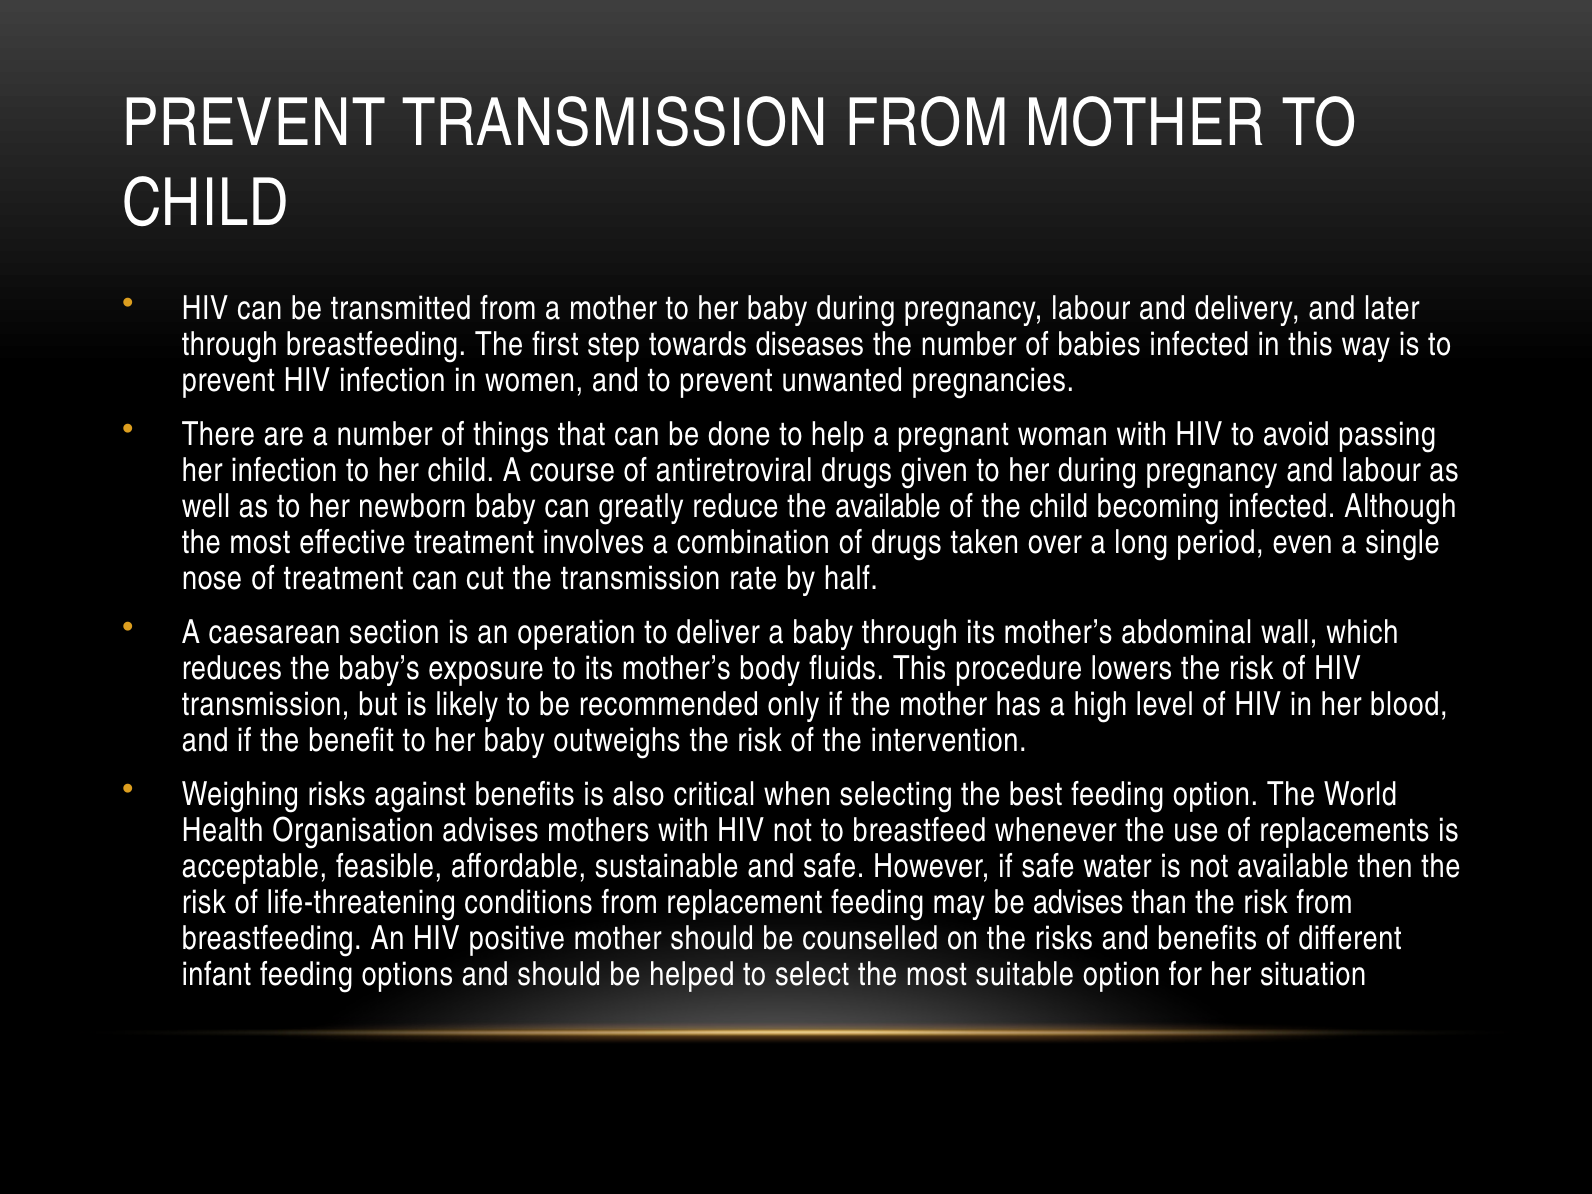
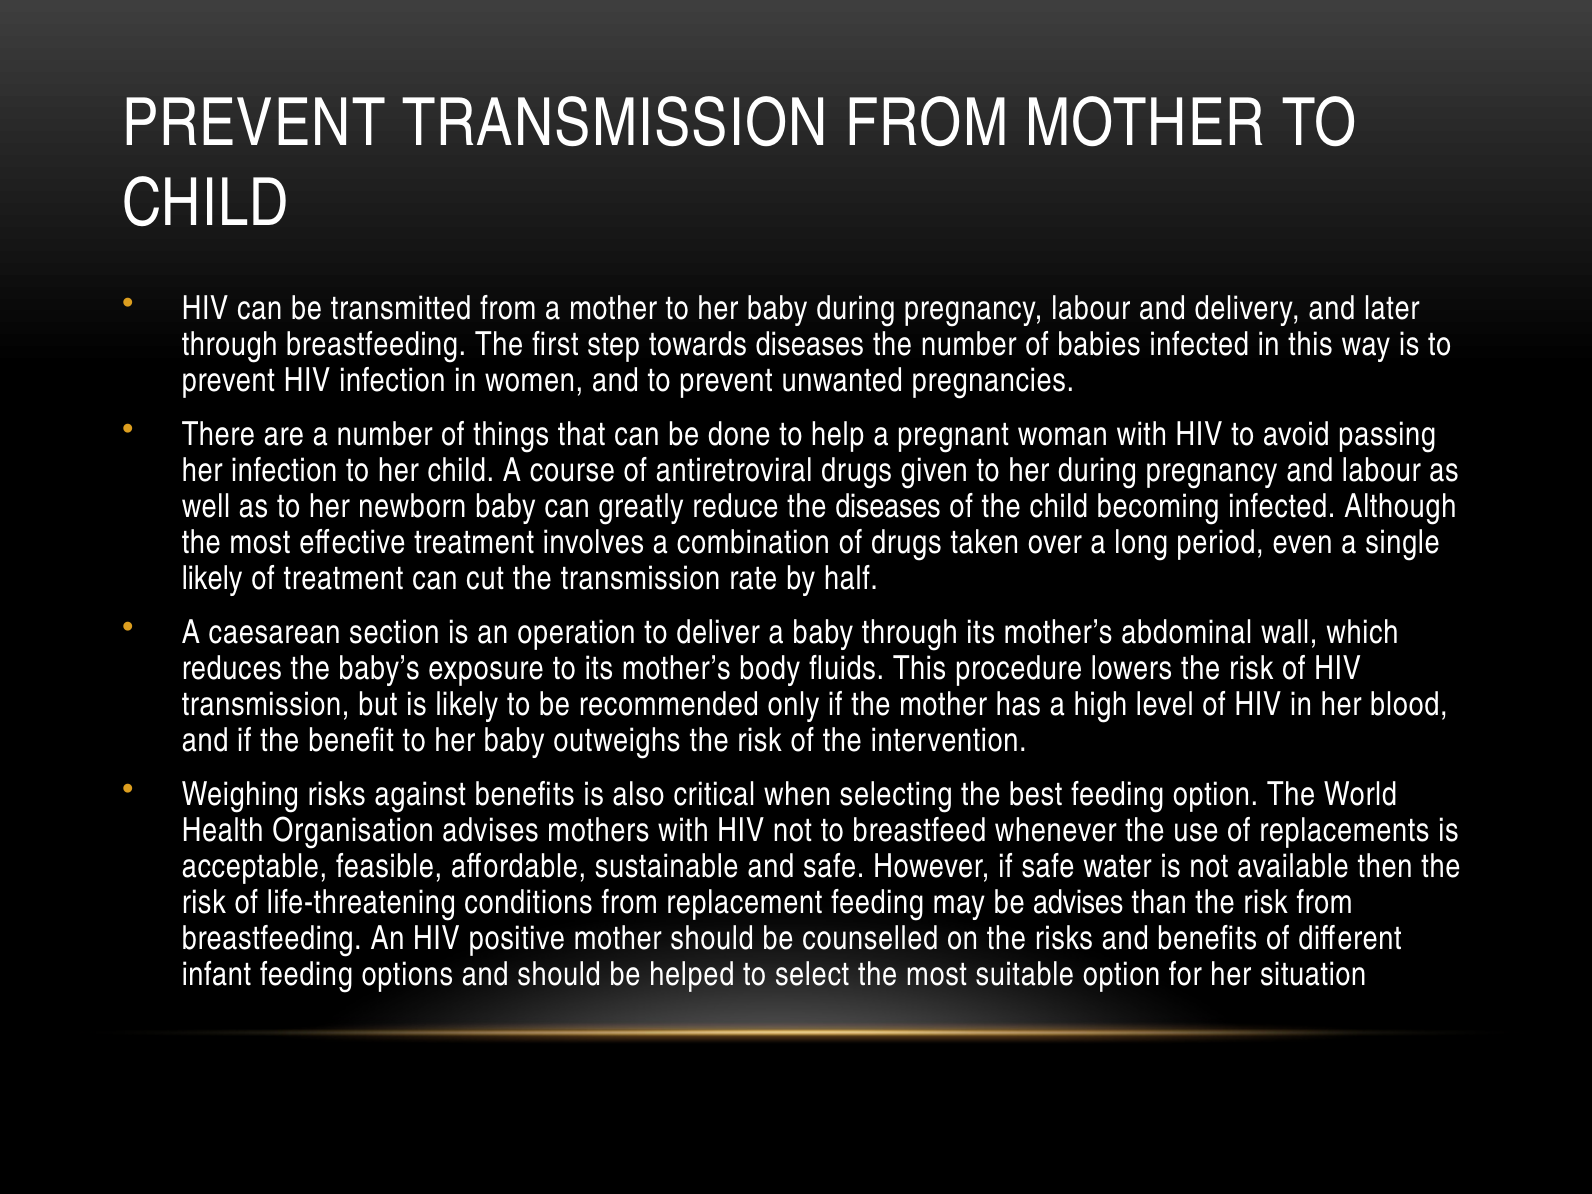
the available: available -> diseases
nose at (212, 578): nose -> likely
